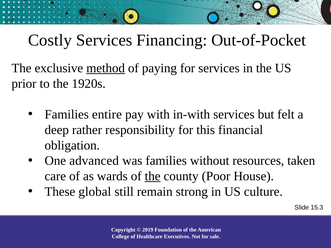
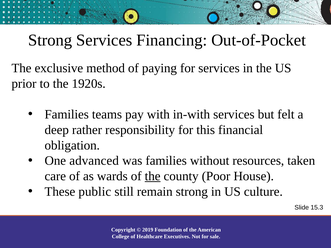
Costly at (50, 40): Costly -> Strong
method underline: present -> none
entire: entire -> teams
global: global -> public
